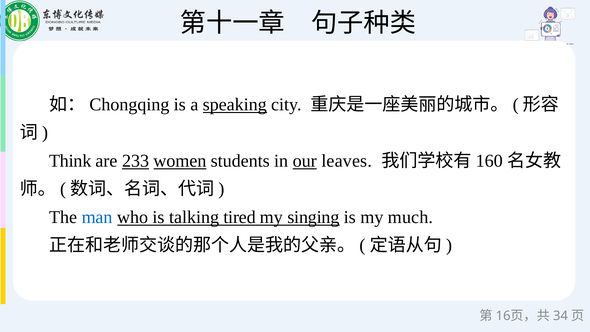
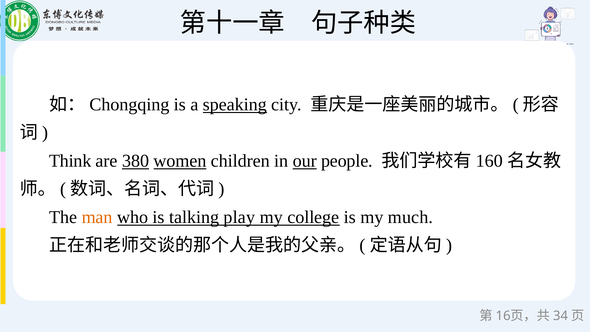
233: 233 -> 380
students: students -> children
leaves: leaves -> people
man colour: blue -> orange
tired: tired -> play
singing: singing -> college
